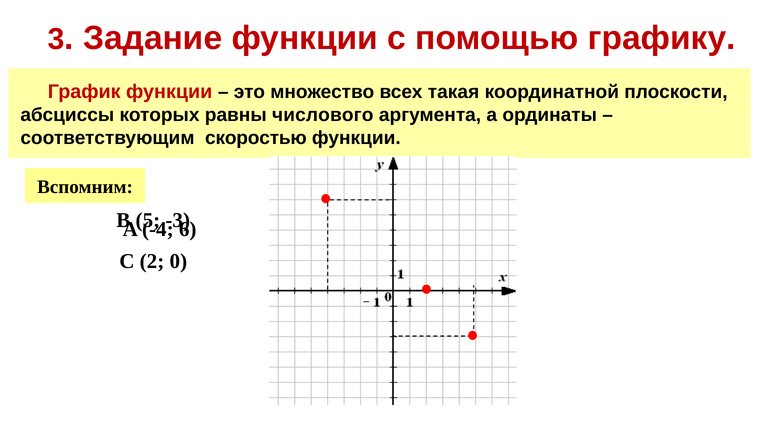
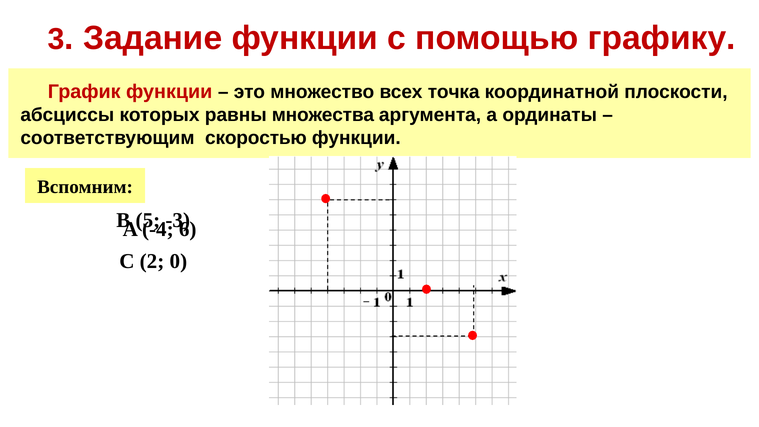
такая: такая -> точка
числового: числового -> множества
